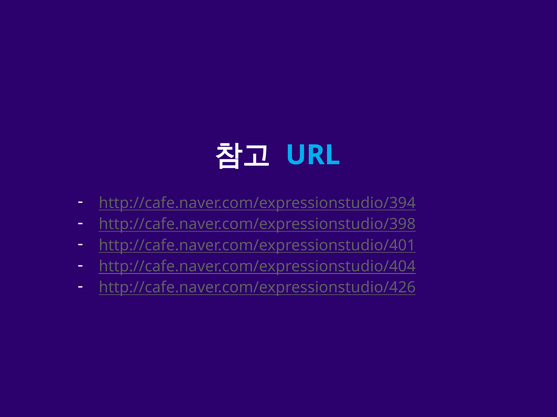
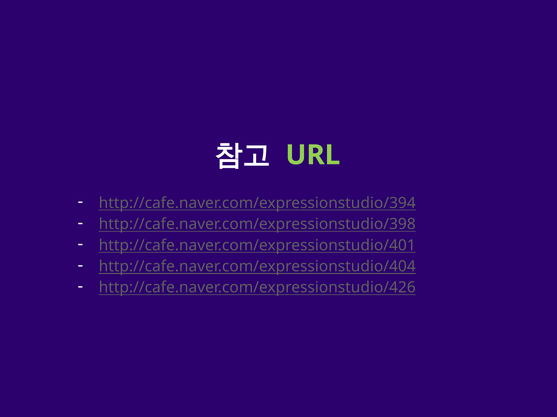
URL colour: light blue -> light green
